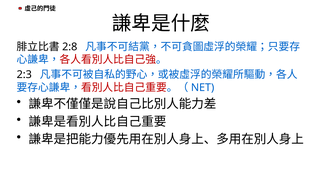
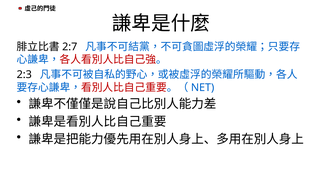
2:8: 2:8 -> 2:7
